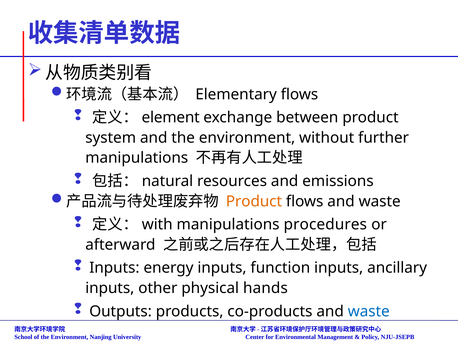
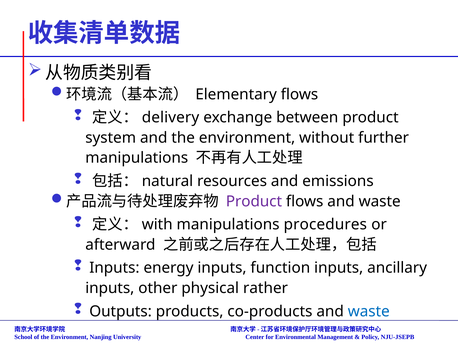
element: element -> delivery
Product at (254, 201) colour: orange -> purple
hands: hands -> rather
